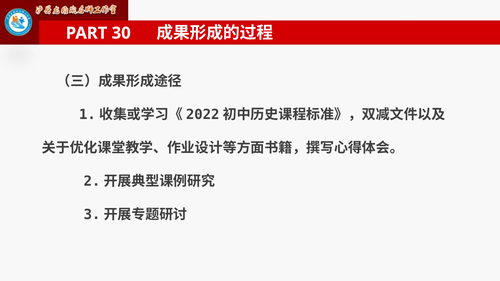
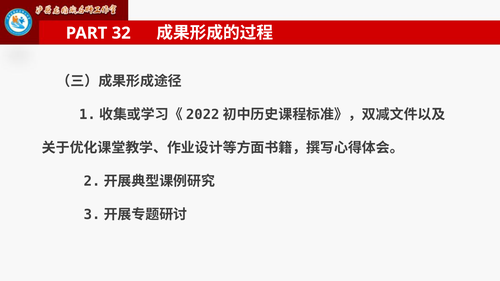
30: 30 -> 32
